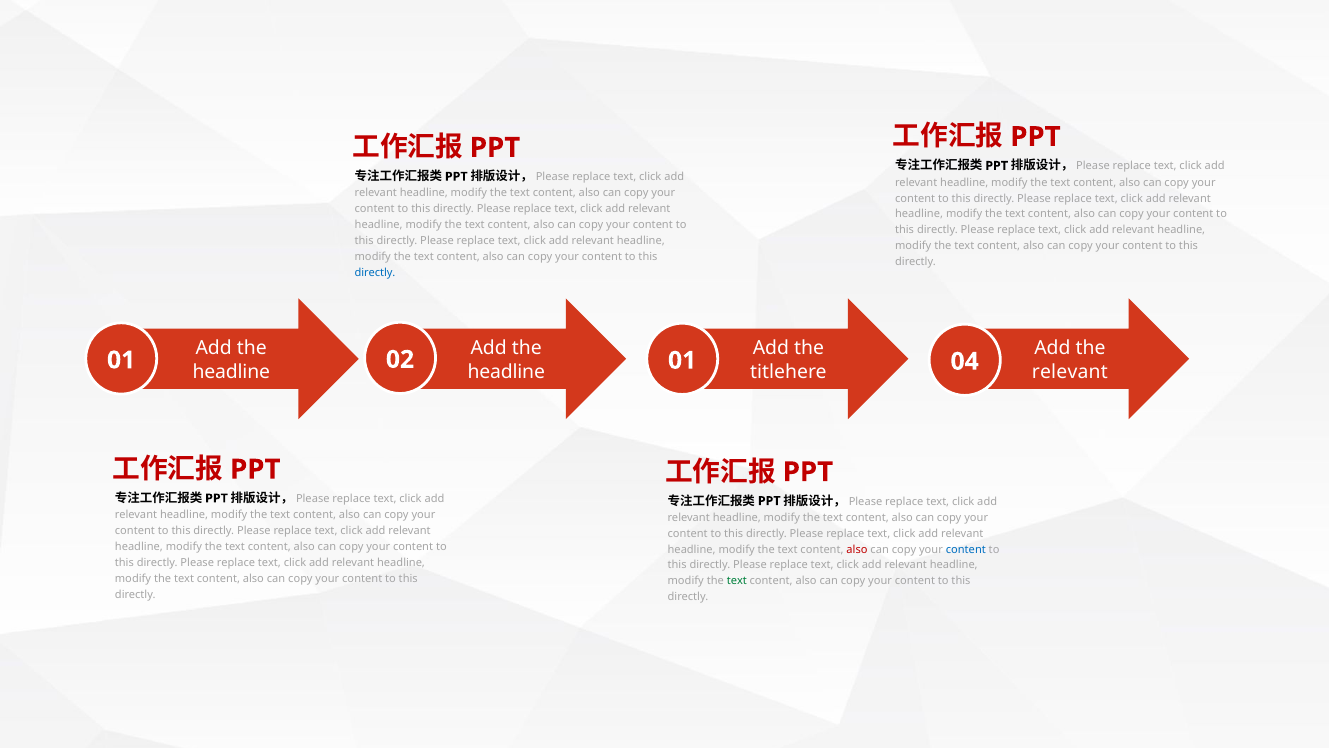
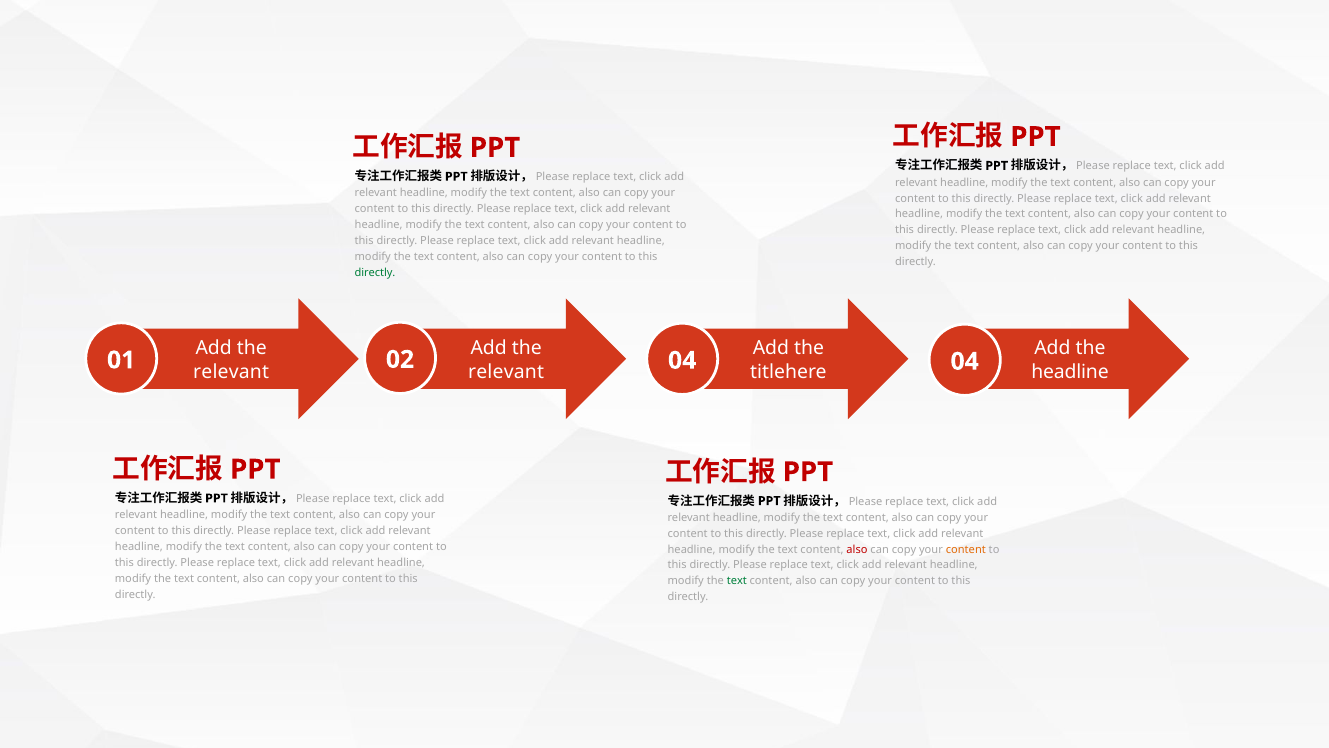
directly at (375, 273) colour: blue -> green
02 01: 01 -> 04
headline at (231, 372): headline -> relevant
headline at (506, 372): headline -> relevant
relevant at (1070, 372): relevant -> headline
content at (966, 549) colour: blue -> orange
